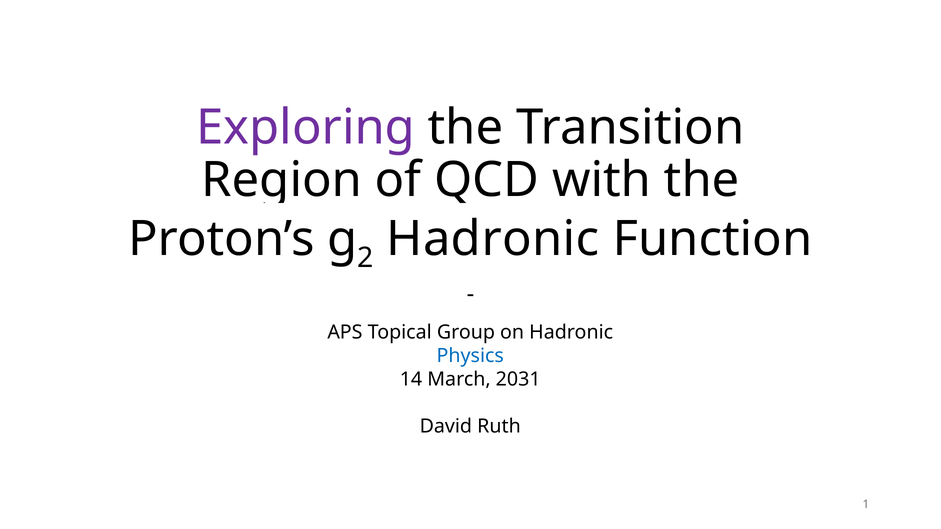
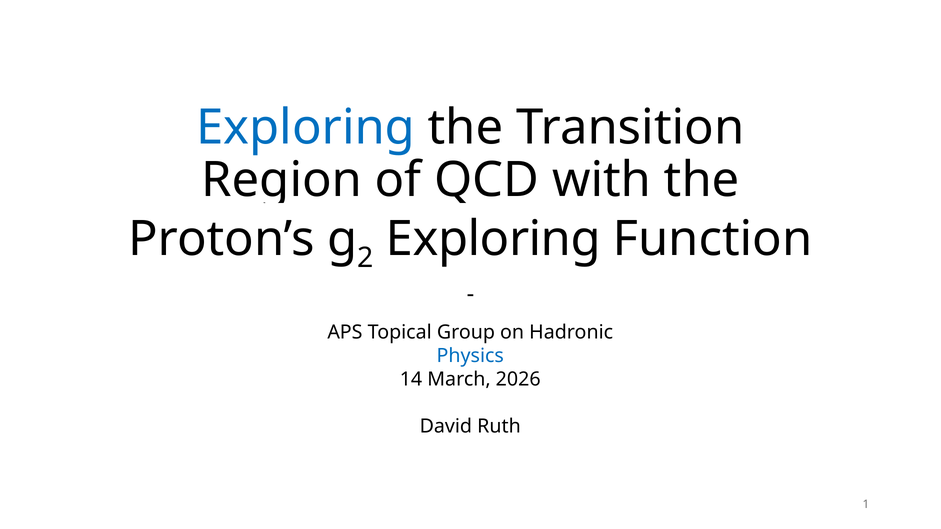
Exploring at (306, 127) colour: purple -> blue
Hadronic at (493, 239): Hadronic -> Exploring
2031: 2031 -> 2026
